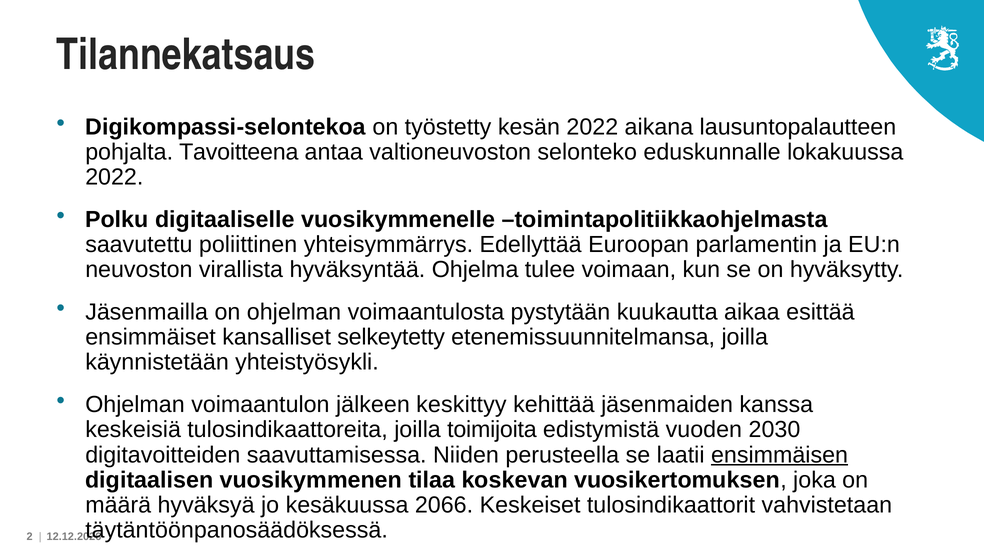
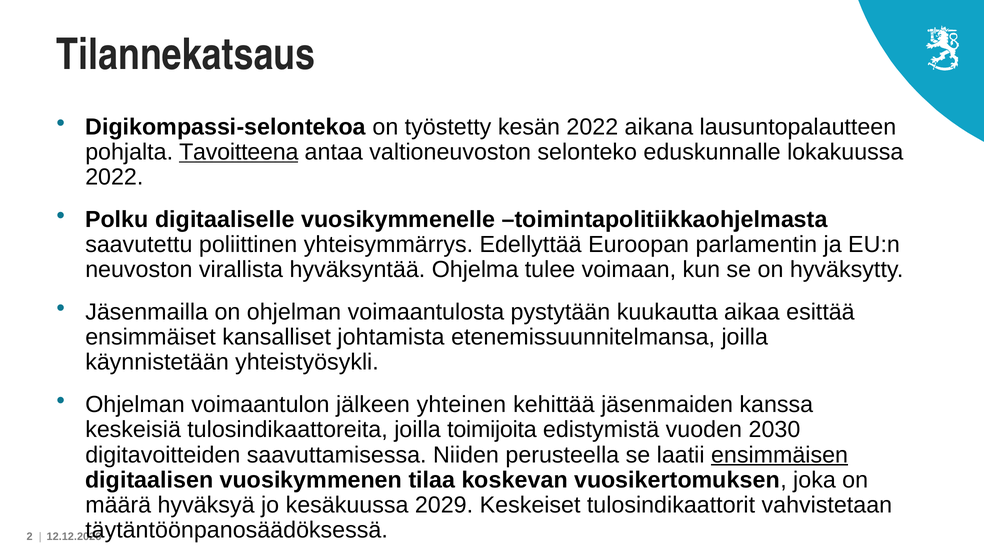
Tavoitteena underline: none -> present
selkeytetty: selkeytetty -> johtamista
keskittyy: keskittyy -> yhteinen
2066: 2066 -> 2029
